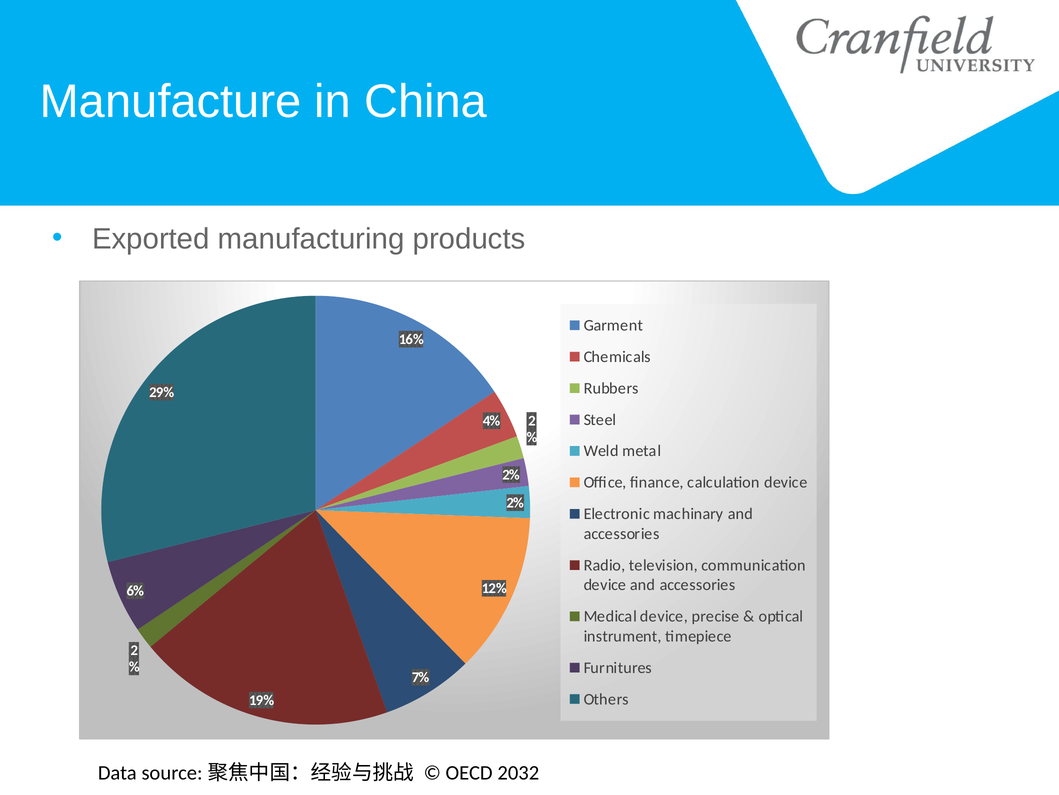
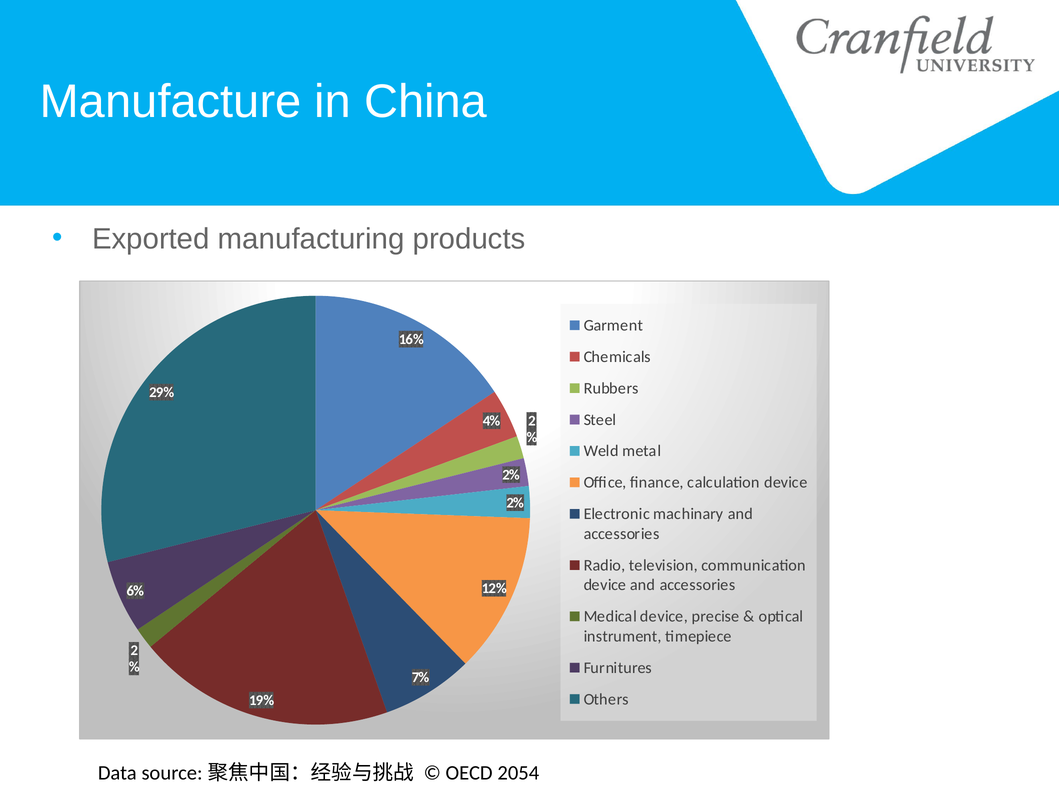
2032: 2032 -> 2054
